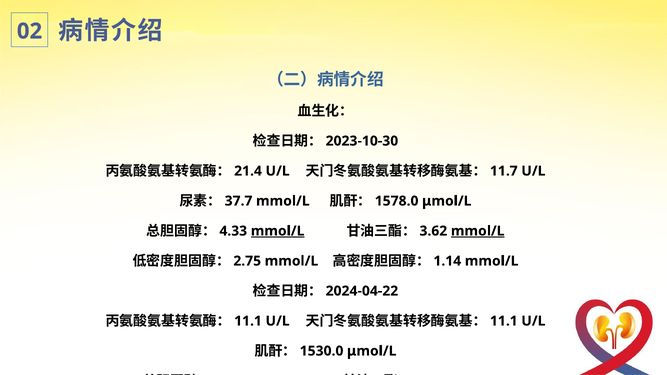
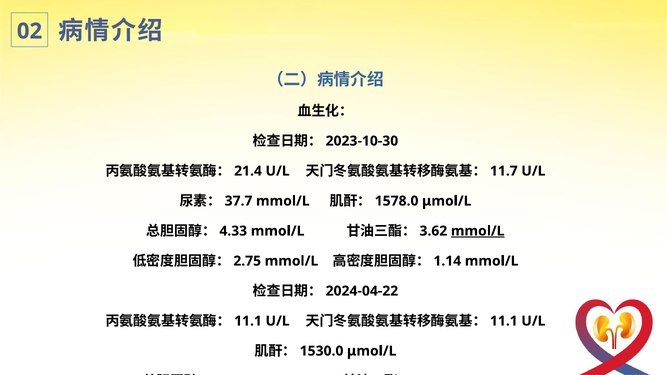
mmol/L at (278, 231) underline: present -> none
